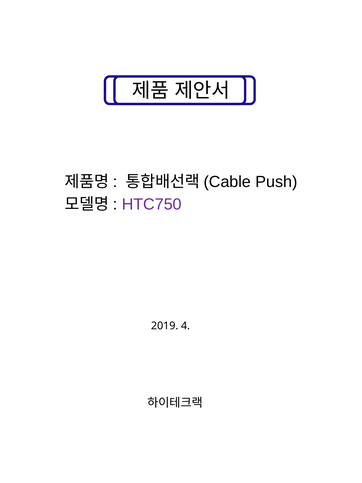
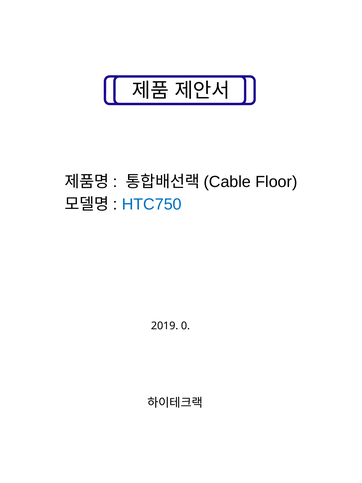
Push: Push -> Floor
HTC750 colour: purple -> blue
4: 4 -> 0
